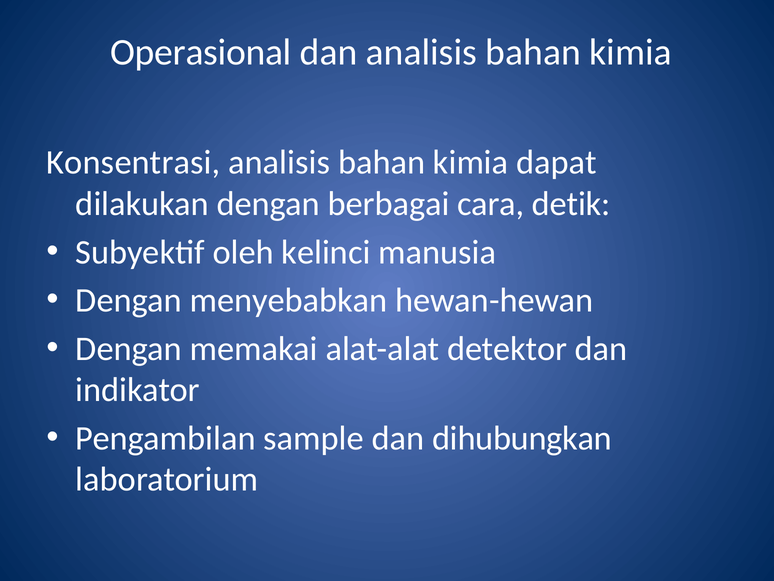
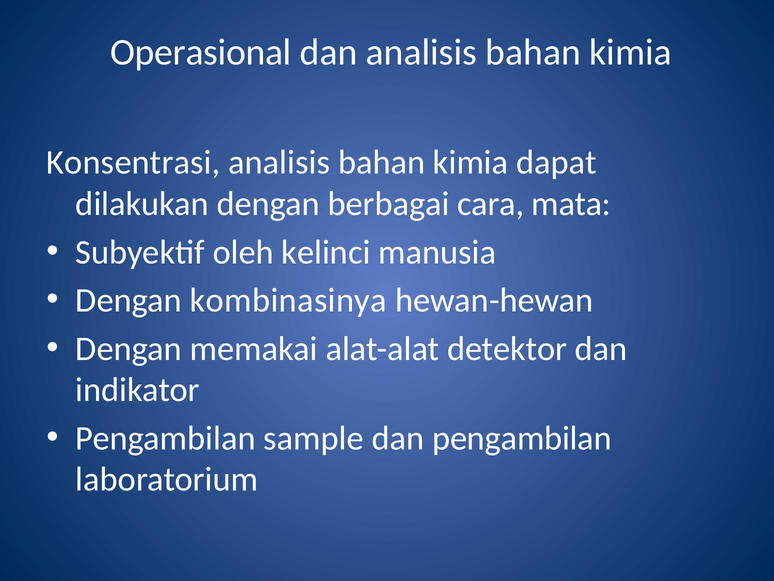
detik: detik -> mata
menyebabkan: menyebabkan -> kombinasinya
dan dihubungkan: dihubungkan -> pengambilan
